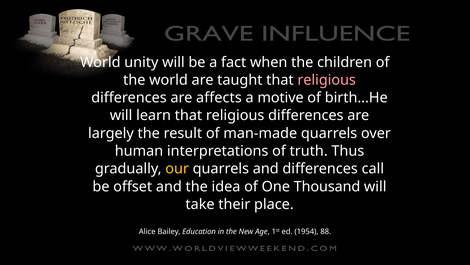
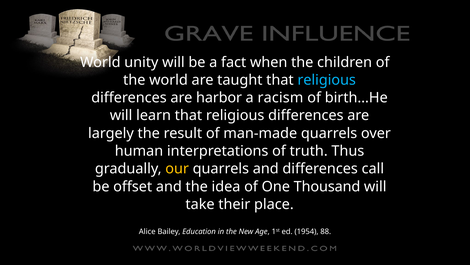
religious at (327, 80) colour: pink -> light blue
affects: affects -> harbor
motive: motive -> racism
